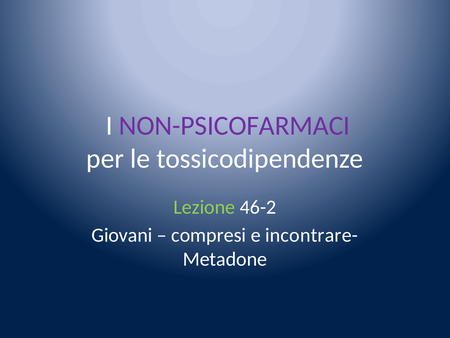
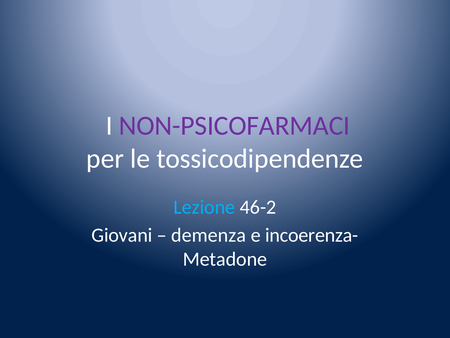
Lezione colour: light green -> light blue
compresi: compresi -> demenza
incontrare-: incontrare- -> incoerenza-
